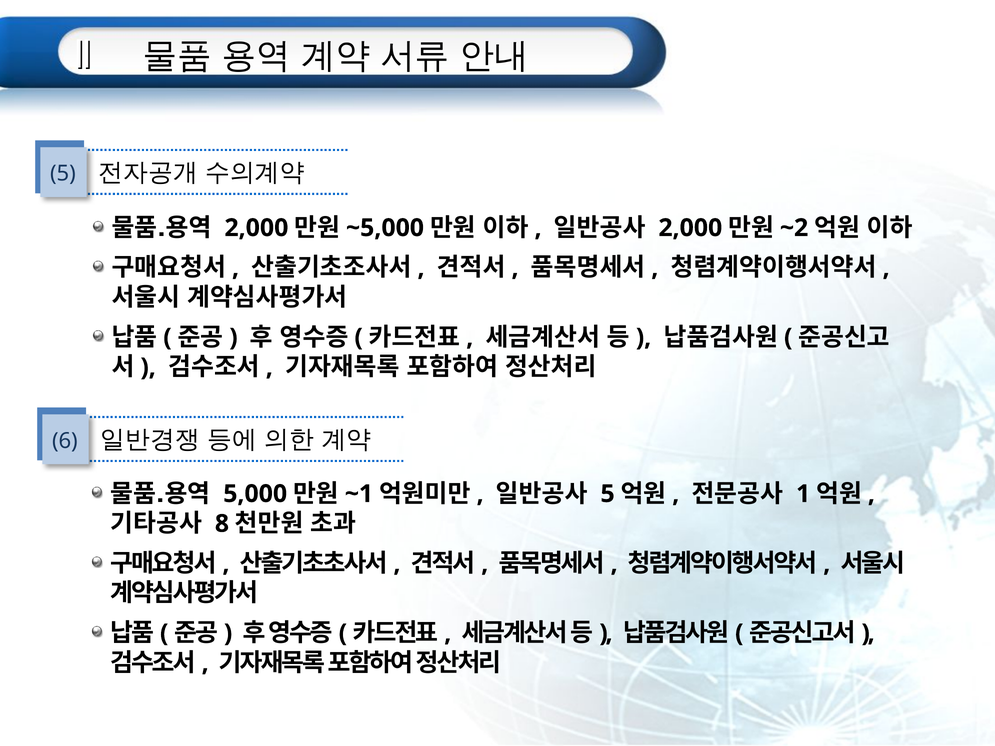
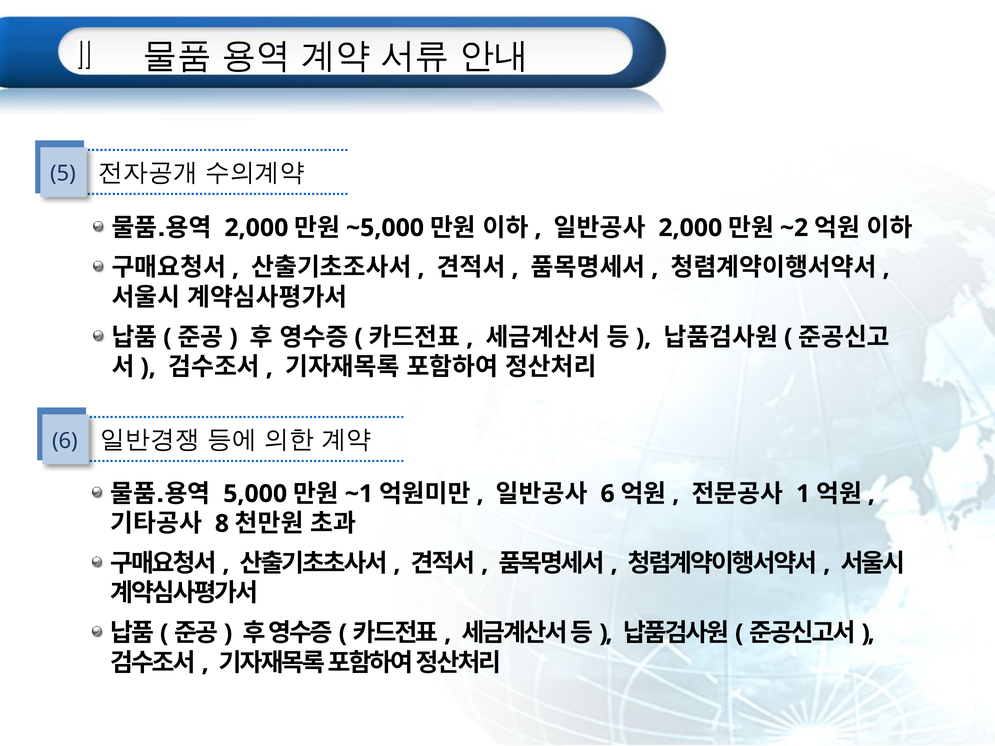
5 at (608, 494): 5 -> 6
